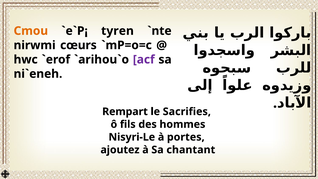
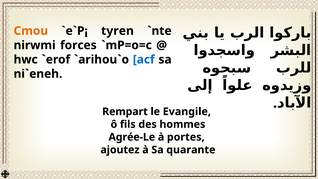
cœurs: cœurs -> forces
acf colour: purple -> blue
Sacrifies: Sacrifies -> Evangile
Nisyri-Le: Nisyri-Le -> Agrée-Le
chantant: chantant -> quarante
